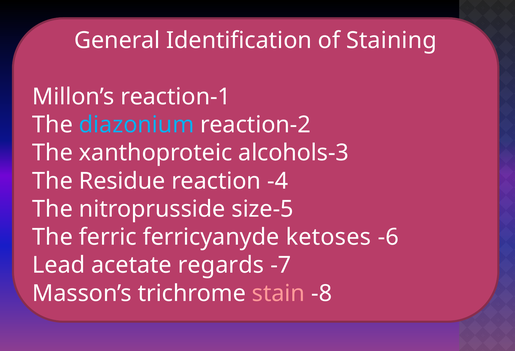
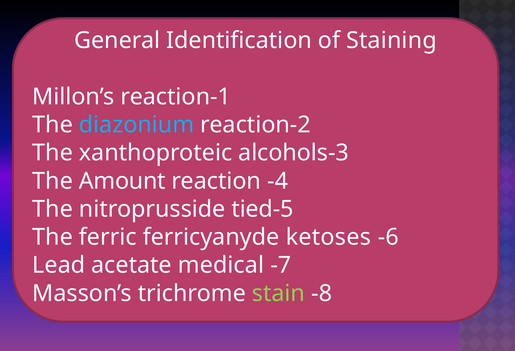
Residue: Residue -> Amount
size: size -> tied
regards: regards -> medical
stain colour: pink -> light green
